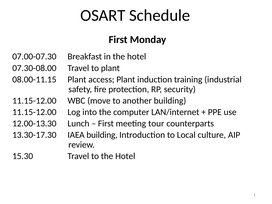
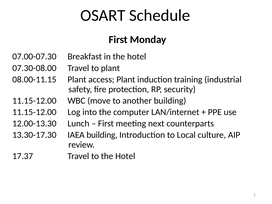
tour: tour -> next
15.30: 15.30 -> 17.37
